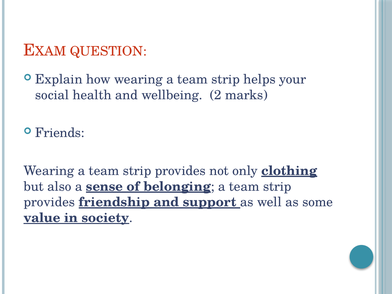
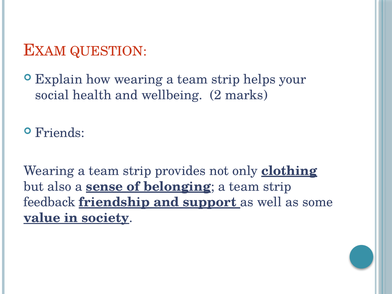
provides at (49, 202): provides -> feedback
